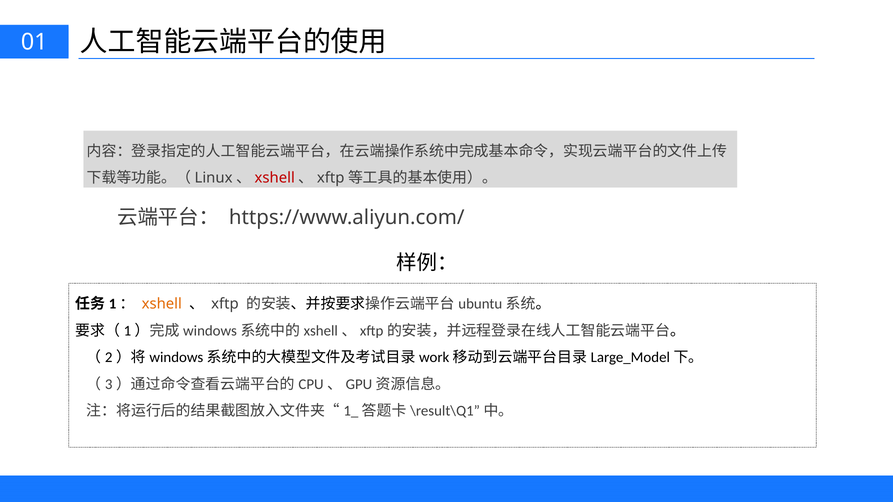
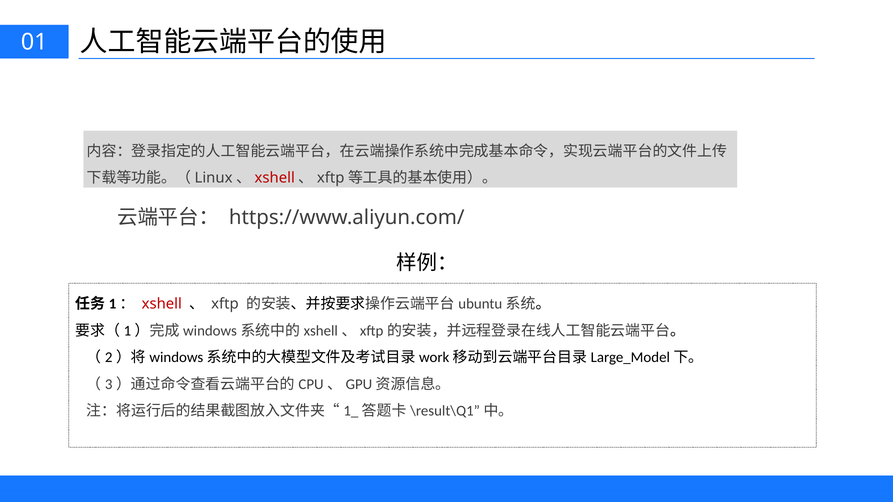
xshell at (162, 304) colour: orange -> red
